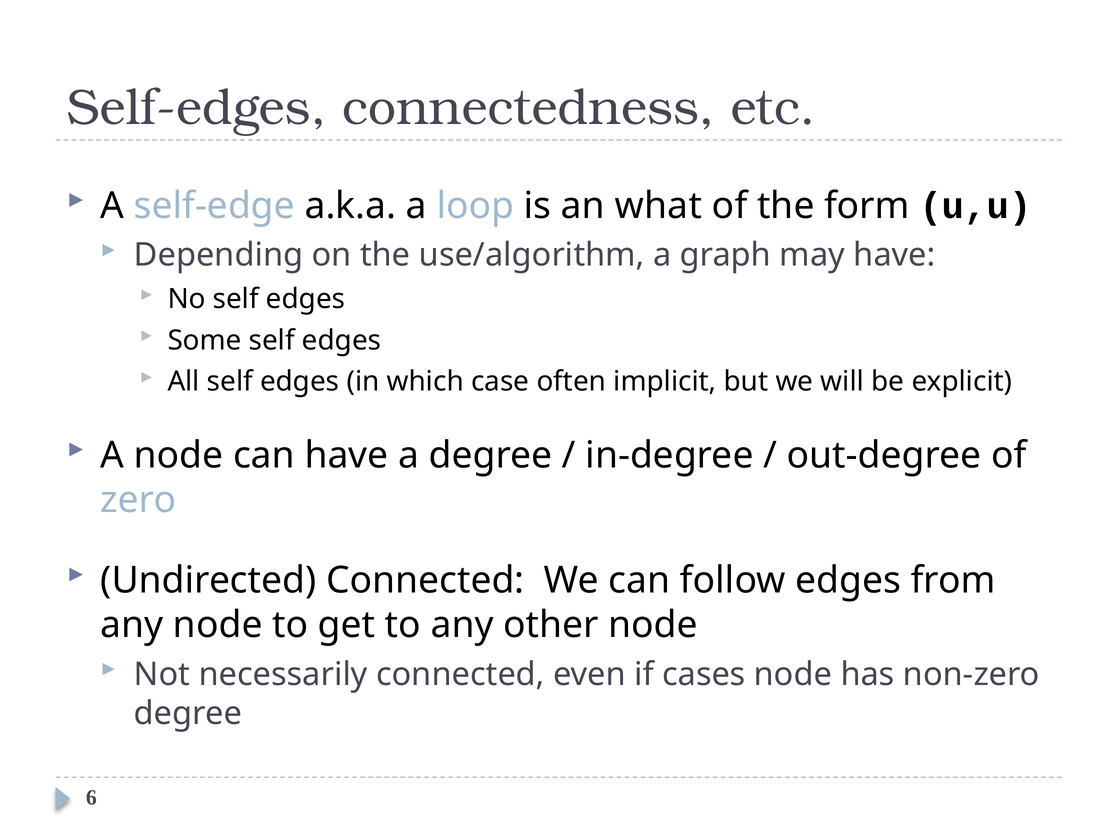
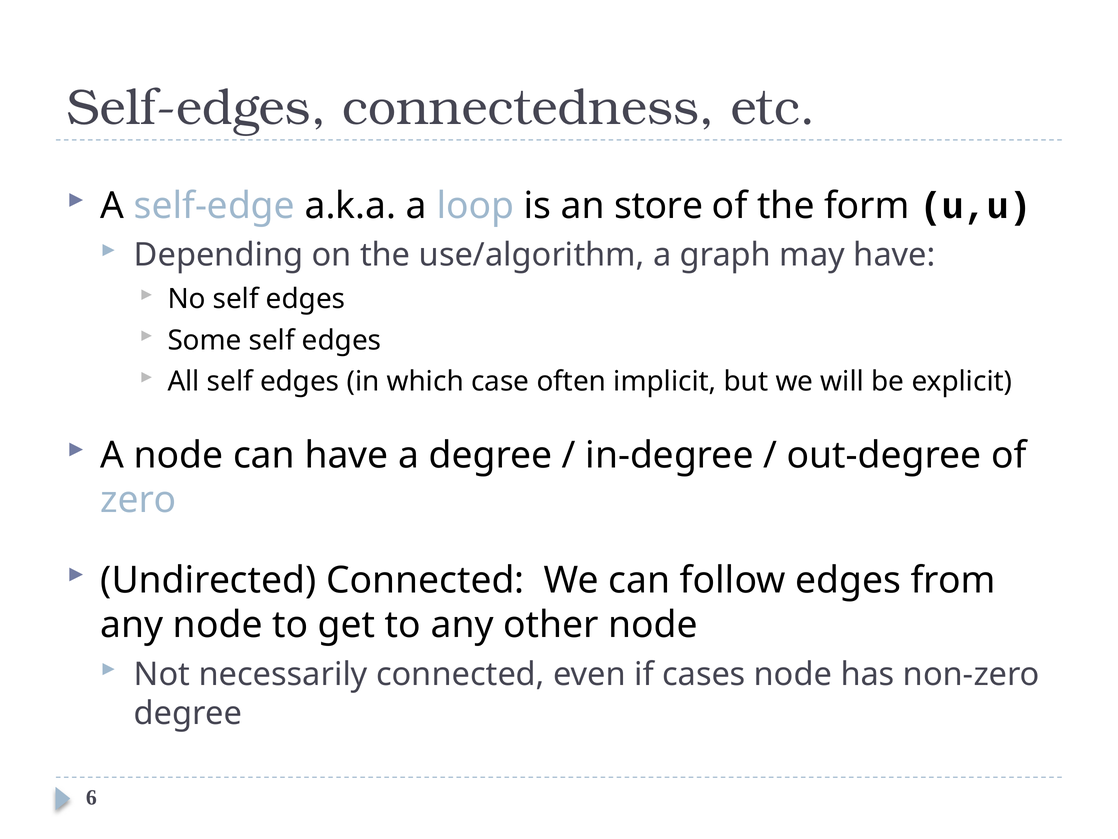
what: what -> store
